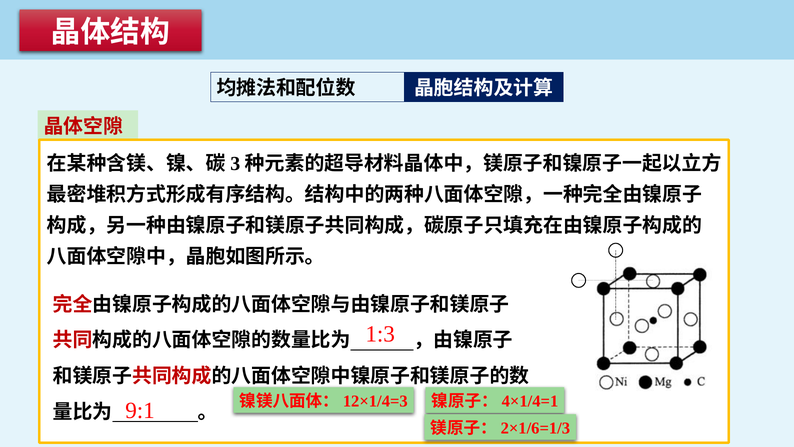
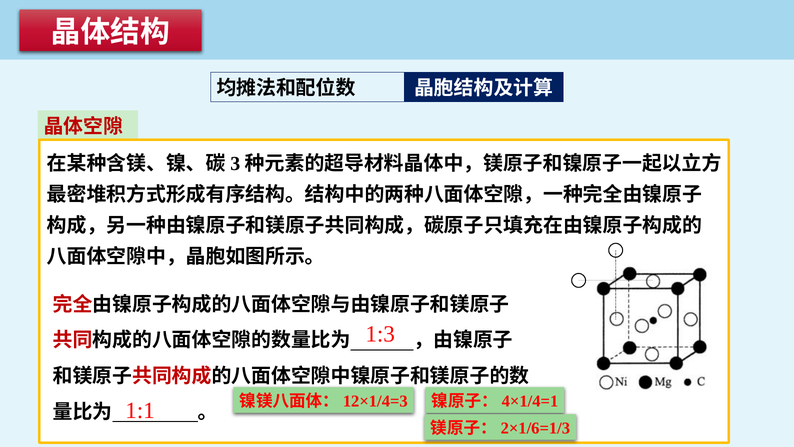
9:1: 9:1 -> 1:1
